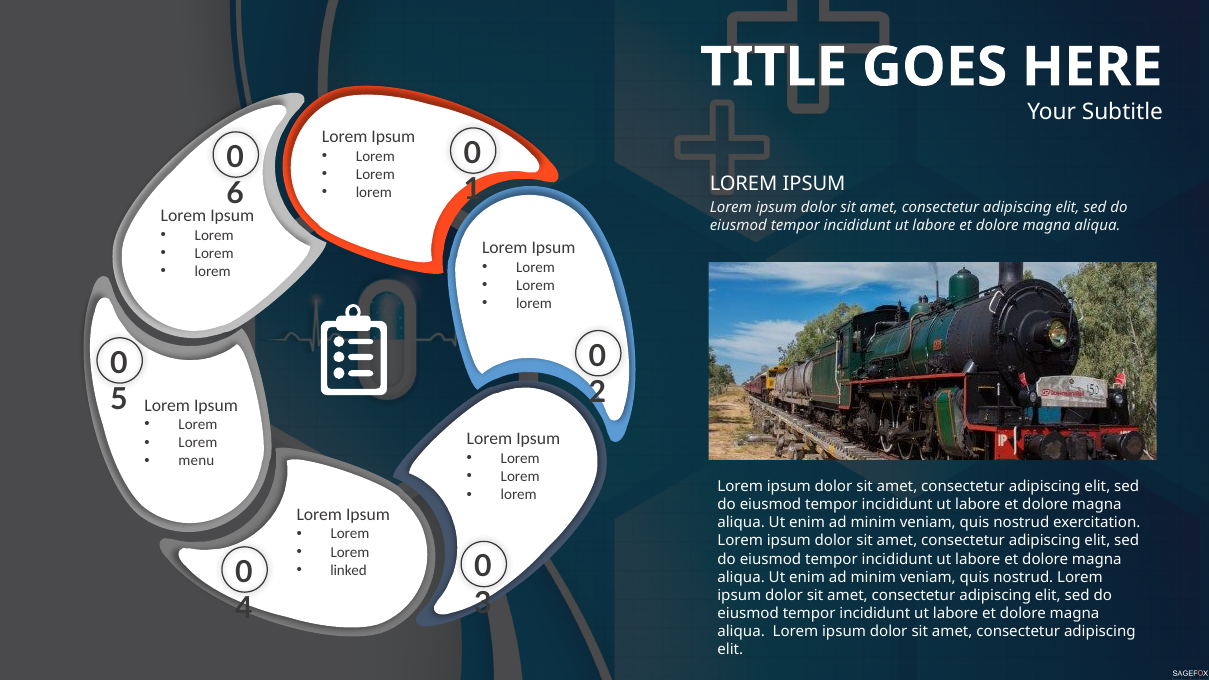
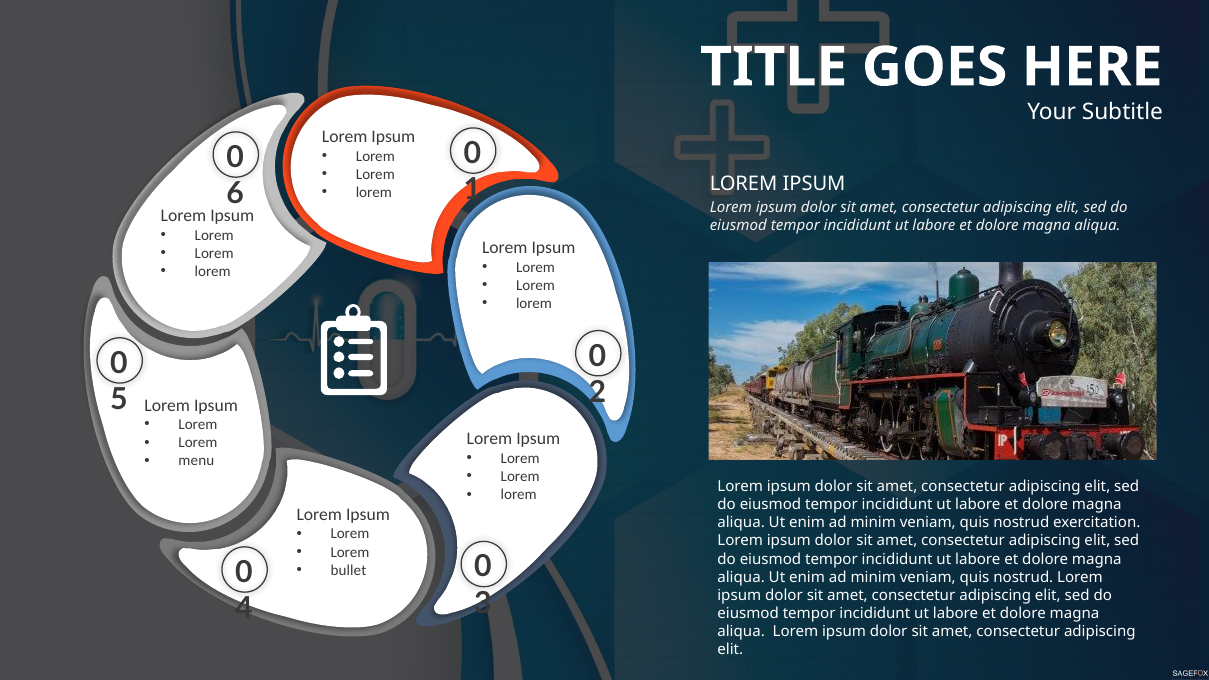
linked: linked -> bullet
